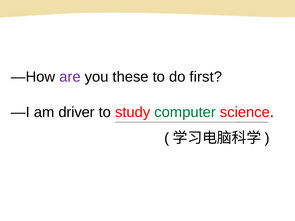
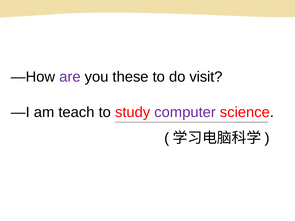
first: first -> visit
driver: driver -> teach
computer colour: green -> purple
